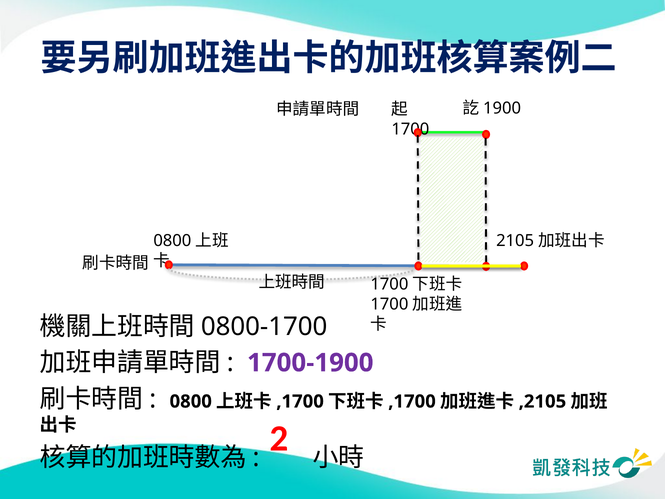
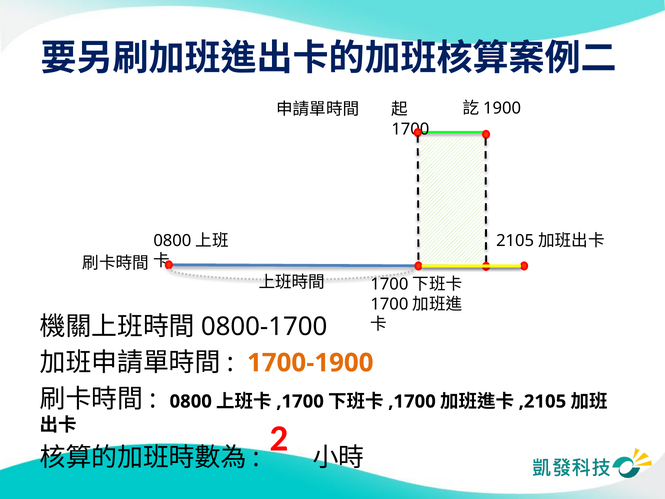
1700-1900 colour: purple -> orange
